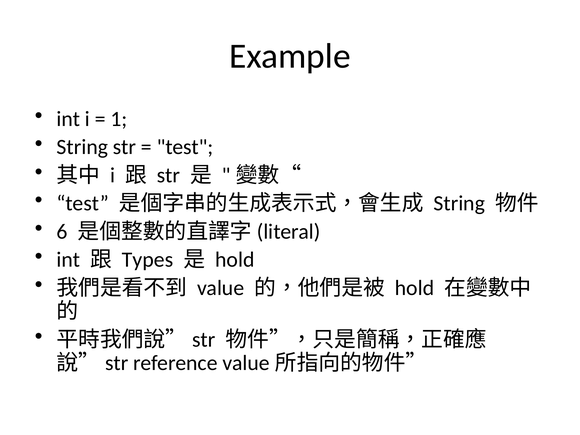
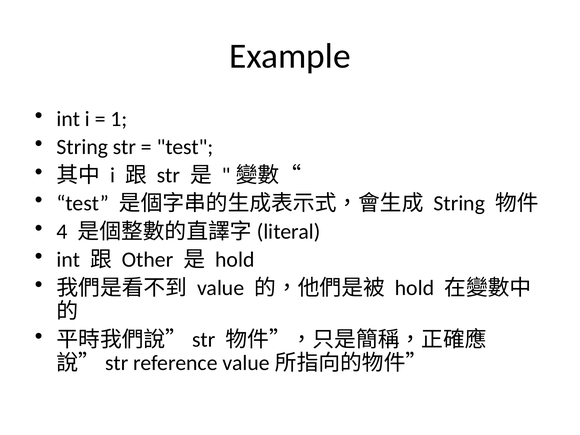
6: 6 -> 4
Types: Types -> Other
